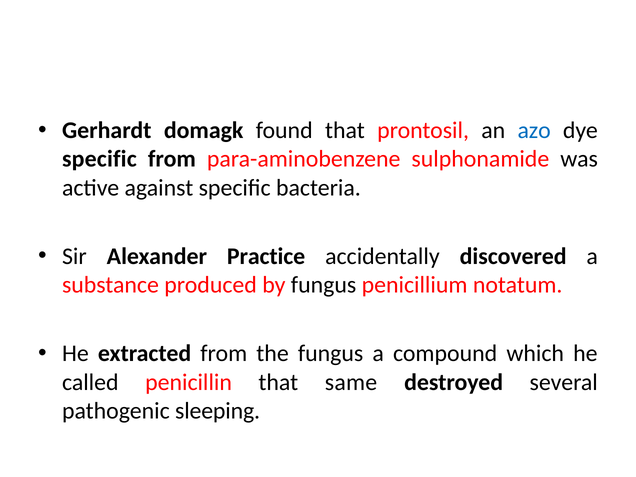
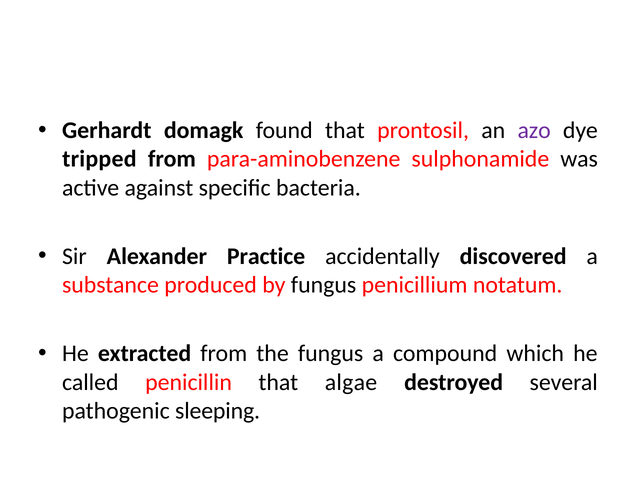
azo colour: blue -> purple
specific at (99, 159): specific -> tripped
same: same -> algae
